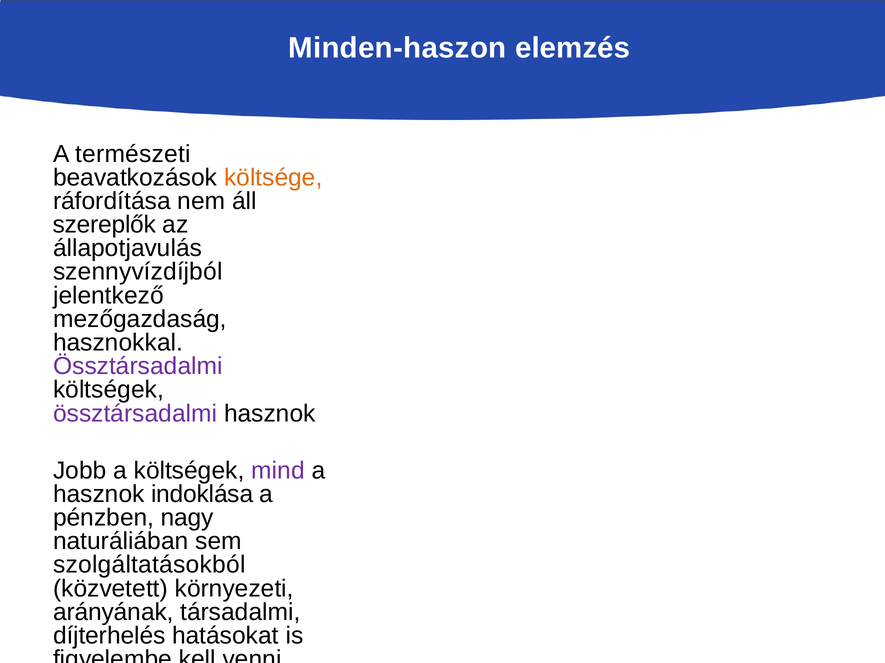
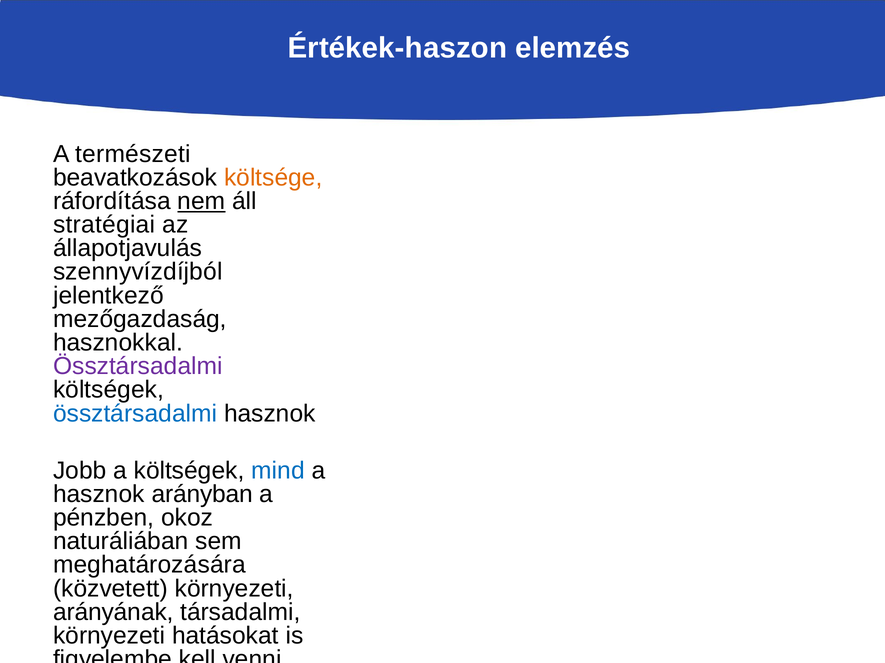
Minden-haszon: Minden-haszon -> Értékek-haszon
nem underline: none -> present
szereplők: szereplők -> stratégiai
össztársadalmi at (135, 414) colour: purple -> blue
mind colour: purple -> blue
indoklása: indoklása -> arányban
nagy: nagy -> okoz
szolgáltatásokból: szolgáltatásokból -> meghatározására
díjterhelés at (109, 636): díjterhelés -> környezeti
